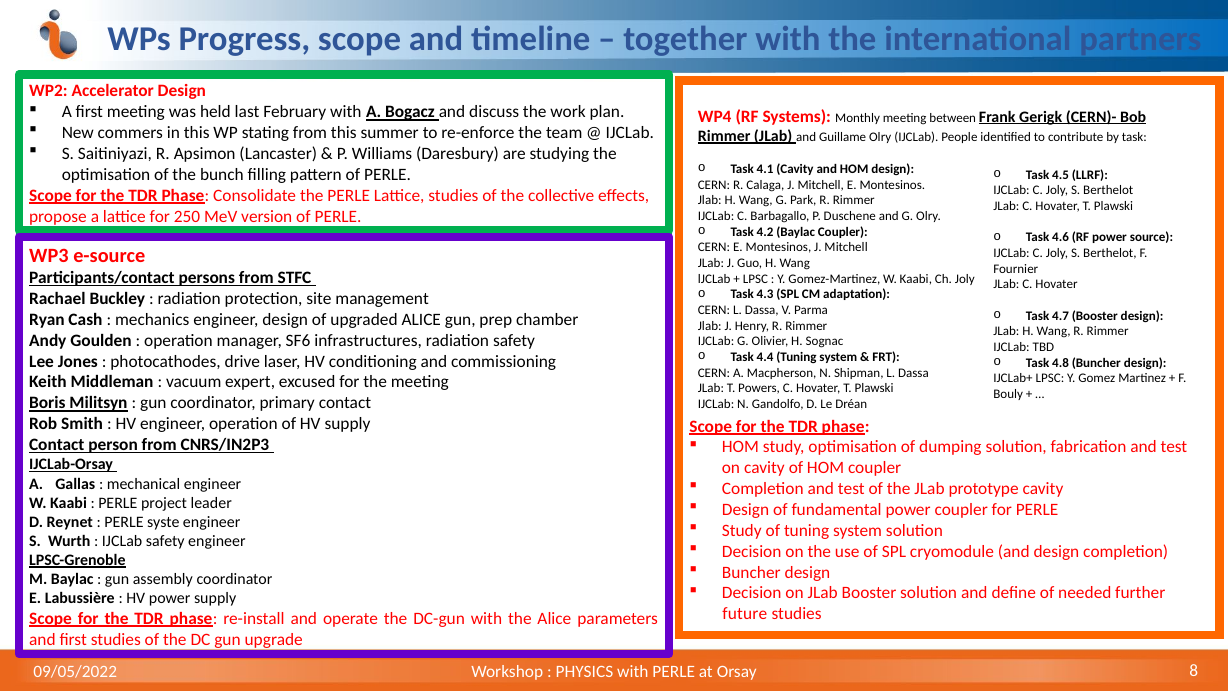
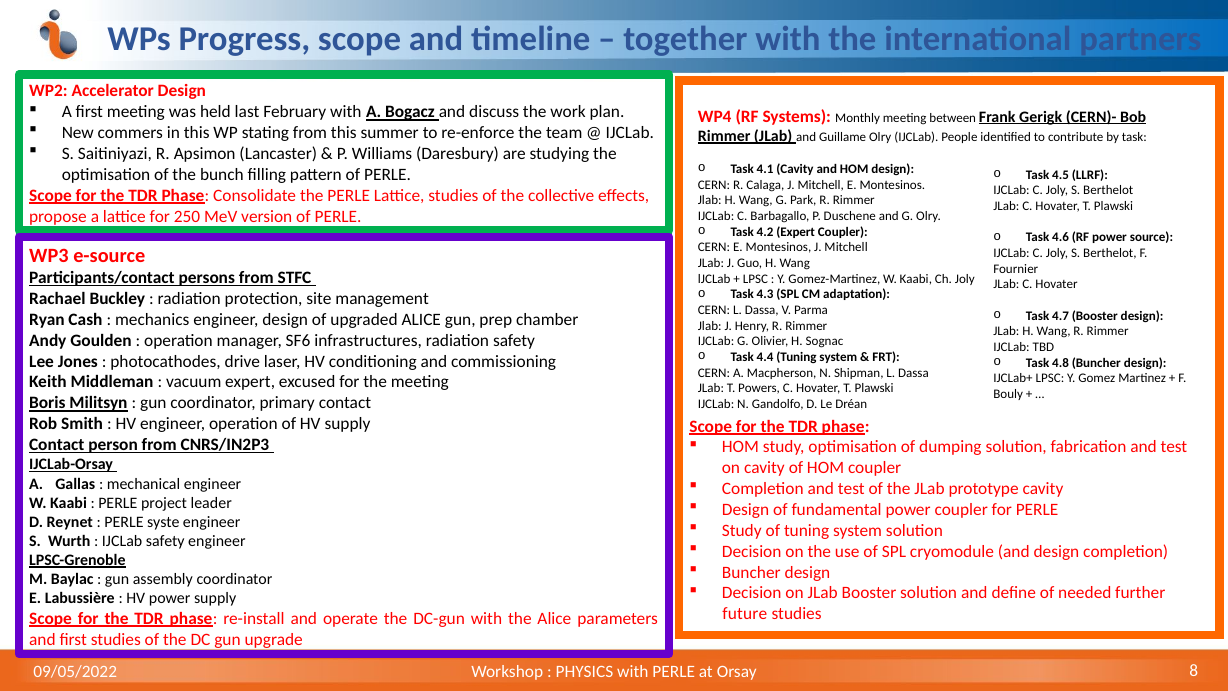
4.2 Baylac: Baylac -> Expert
